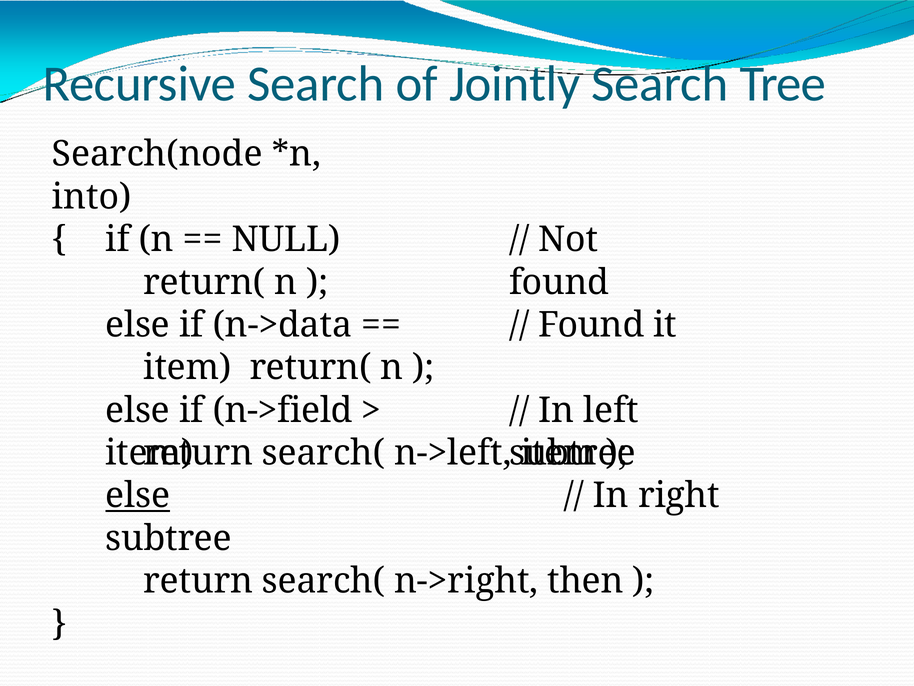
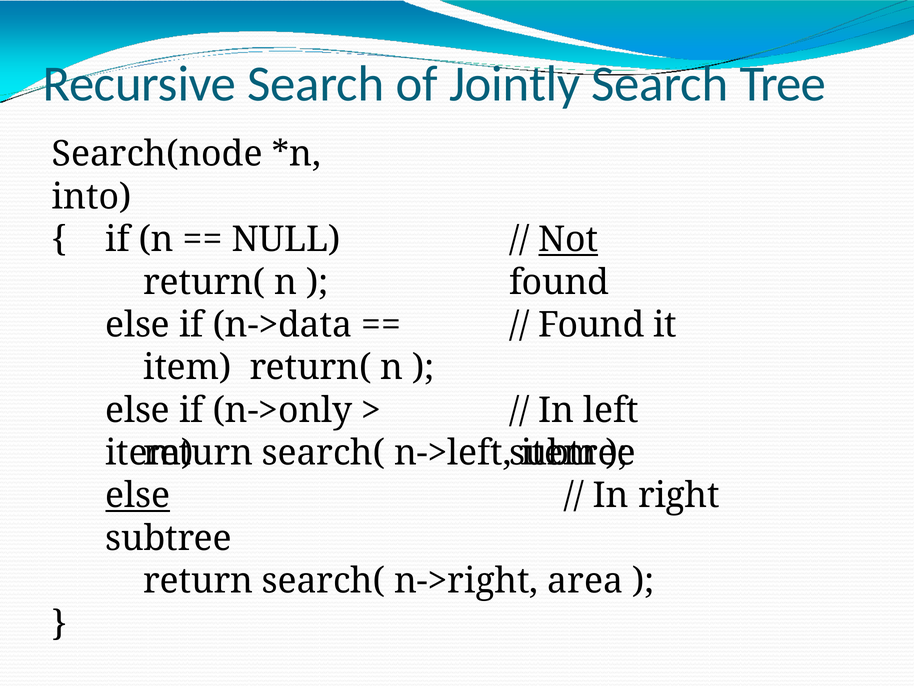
Not underline: none -> present
n->field: n->field -> n->only
then: then -> area
